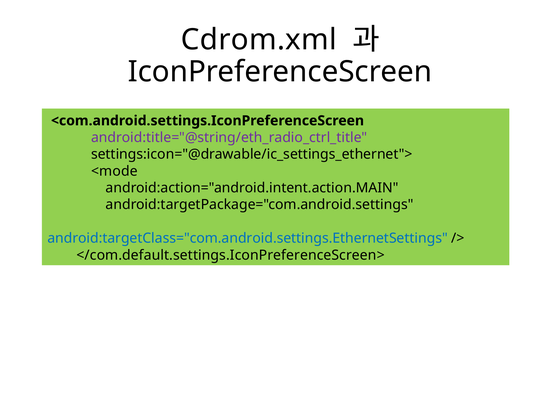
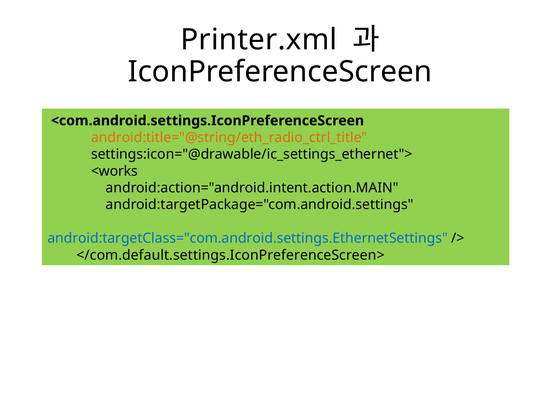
Cdrom.xml: Cdrom.xml -> Printer.xml
android:title="@string/eth_radio_ctrl_title colour: purple -> orange
<mode: <mode -> <works
